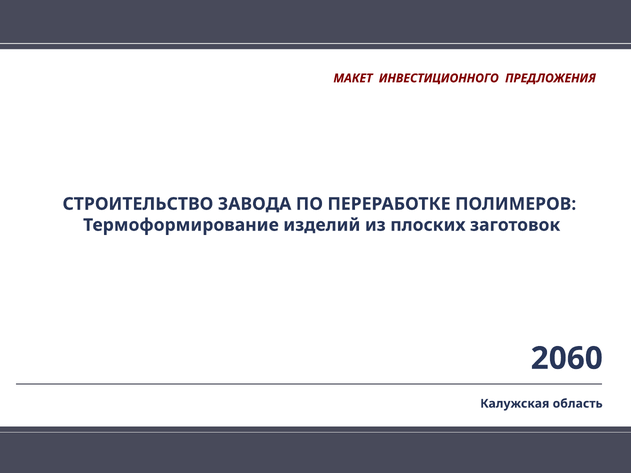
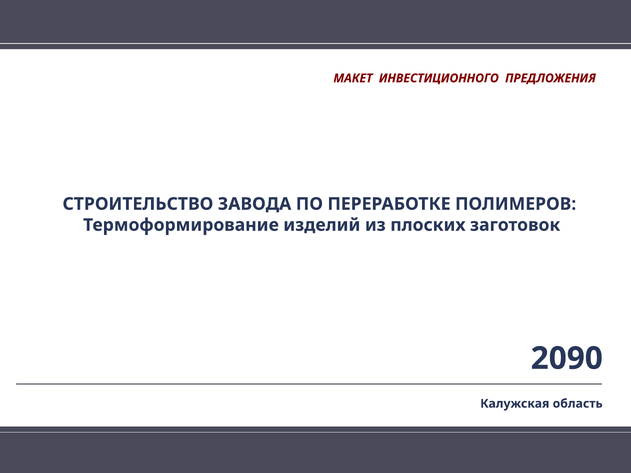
2060: 2060 -> 2090
